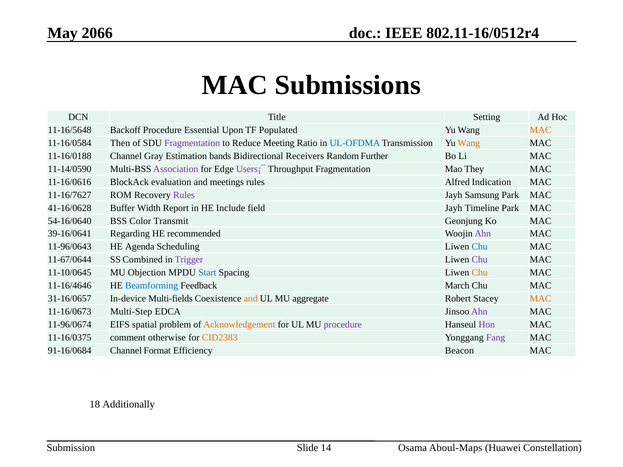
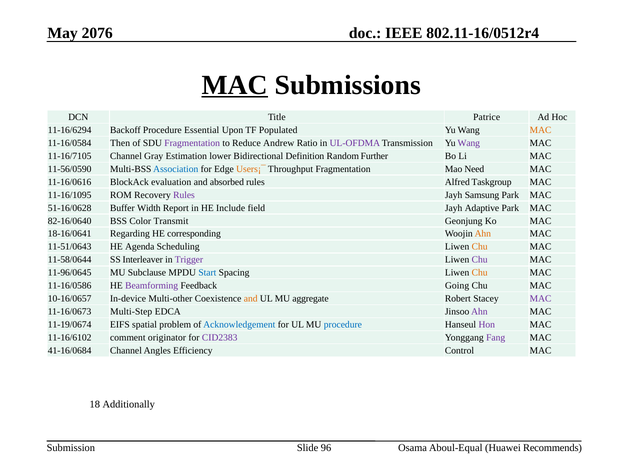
2066: 2066 -> 2076
MAC at (235, 85) underline: none -> present
Setting: Setting -> Patrice
11-16/5648: 11-16/5648 -> 11-16/6294
Meeting: Meeting -> Andrew
UL-OFDMA colour: blue -> purple
Wang at (469, 143) colour: orange -> purple
11-16/0188: 11-16/0188 -> 11-16/7105
bands: bands -> lower
Receivers: Receivers -> Definition
11-14/0590: 11-14/0590 -> 11-56/0590
Association colour: purple -> blue
Users¡¯ colour: purple -> orange
They: They -> Need
meetings: meetings -> absorbed
Indication: Indication -> Taskgroup
11-16/7627: 11-16/7627 -> 11-16/1095
41-16/0628: 41-16/0628 -> 51-16/0628
Timeline: Timeline -> Adaptive
54-16/0640: 54-16/0640 -> 82-16/0640
39-16/0641: 39-16/0641 -> 18-16/0641
recommended: recommended -> corresponding
Ahn at (483, 234) colour: purple -> orange
11-96/0643: 11-96/0643 -> 11-51/0643
Chu at (480, 247) colour: blue -> orange
11-67/0644: 11-67/0644 -> 11-58/0644
Combined: Combined -> Interleaver
11-10/0645: 11-10/0645 -> 11-96/0645
Objection: Objection -> Subclause
11-16/4646: 11-16/4646 -> 11-16/0586
Beamforming colour: blue -> purple
March: March -> Going
31-16/0657: 31-16/0657 -> 10-16/0657
Multi-fields: Multi-fields -> Multi-other
MAC at (541, 299) colour: orange -> purple
11-96/0674: 11-96/0674 -> 11-19/0674
Acknowledgement colour: orange -> blue
procedure at (343, 325) colour: purple -> blue
11-16/0375: 11-16/0375 -> 11-16/6102
otherwise: otherwise -> originator
CID2383 colour: orange -> purple
91-16/0684: 91-16/0684 -> 41-16/0684
Format: Format -> Angles
Beacon: Beacon -> Control
14: 14 -> 96
Aboul-Maps: Aboul-Maps -> Aboul-Equal
Constellation: Constellation -> Recommends
